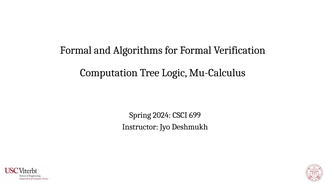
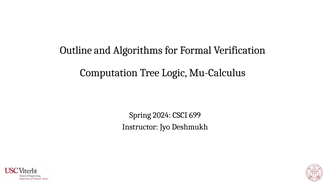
Formal at (76, 50): Formal -> Outline
